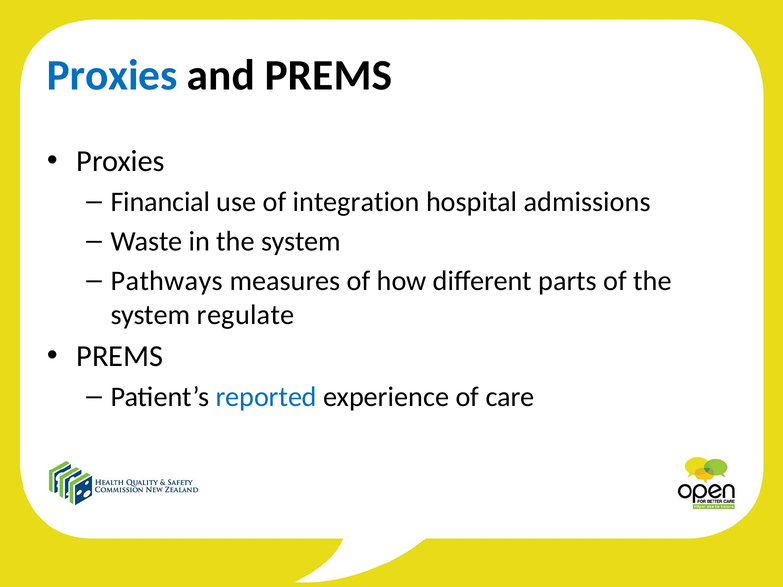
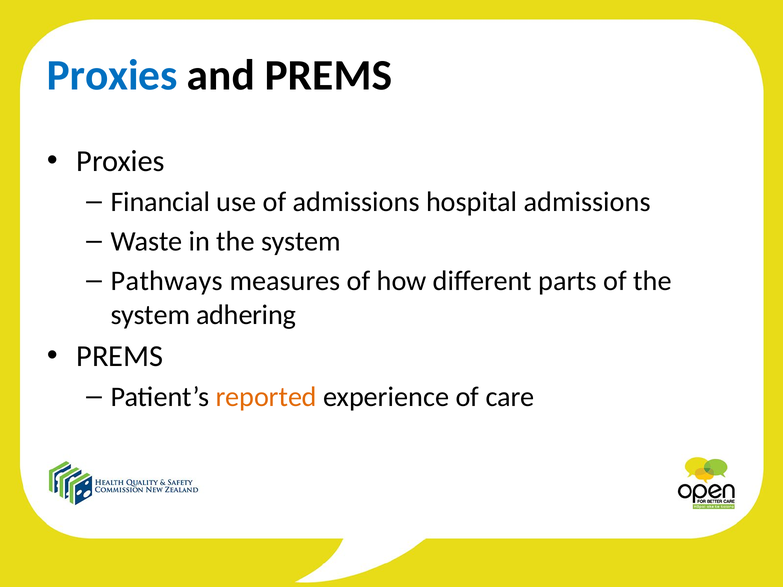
of integration: integration -> admissions
regulate: regulate -> adhering
reported colour: blue -> orange
